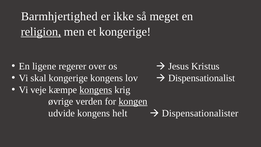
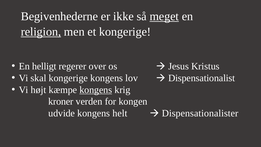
Barmhjertighed: Barmhjertighed -> Begivenhederne
meget underline: none -> present
ligene: ligene -> helligt
veje: veje -> højt
øvrige: øvrige -> kroner
kongen underline: present -> none
